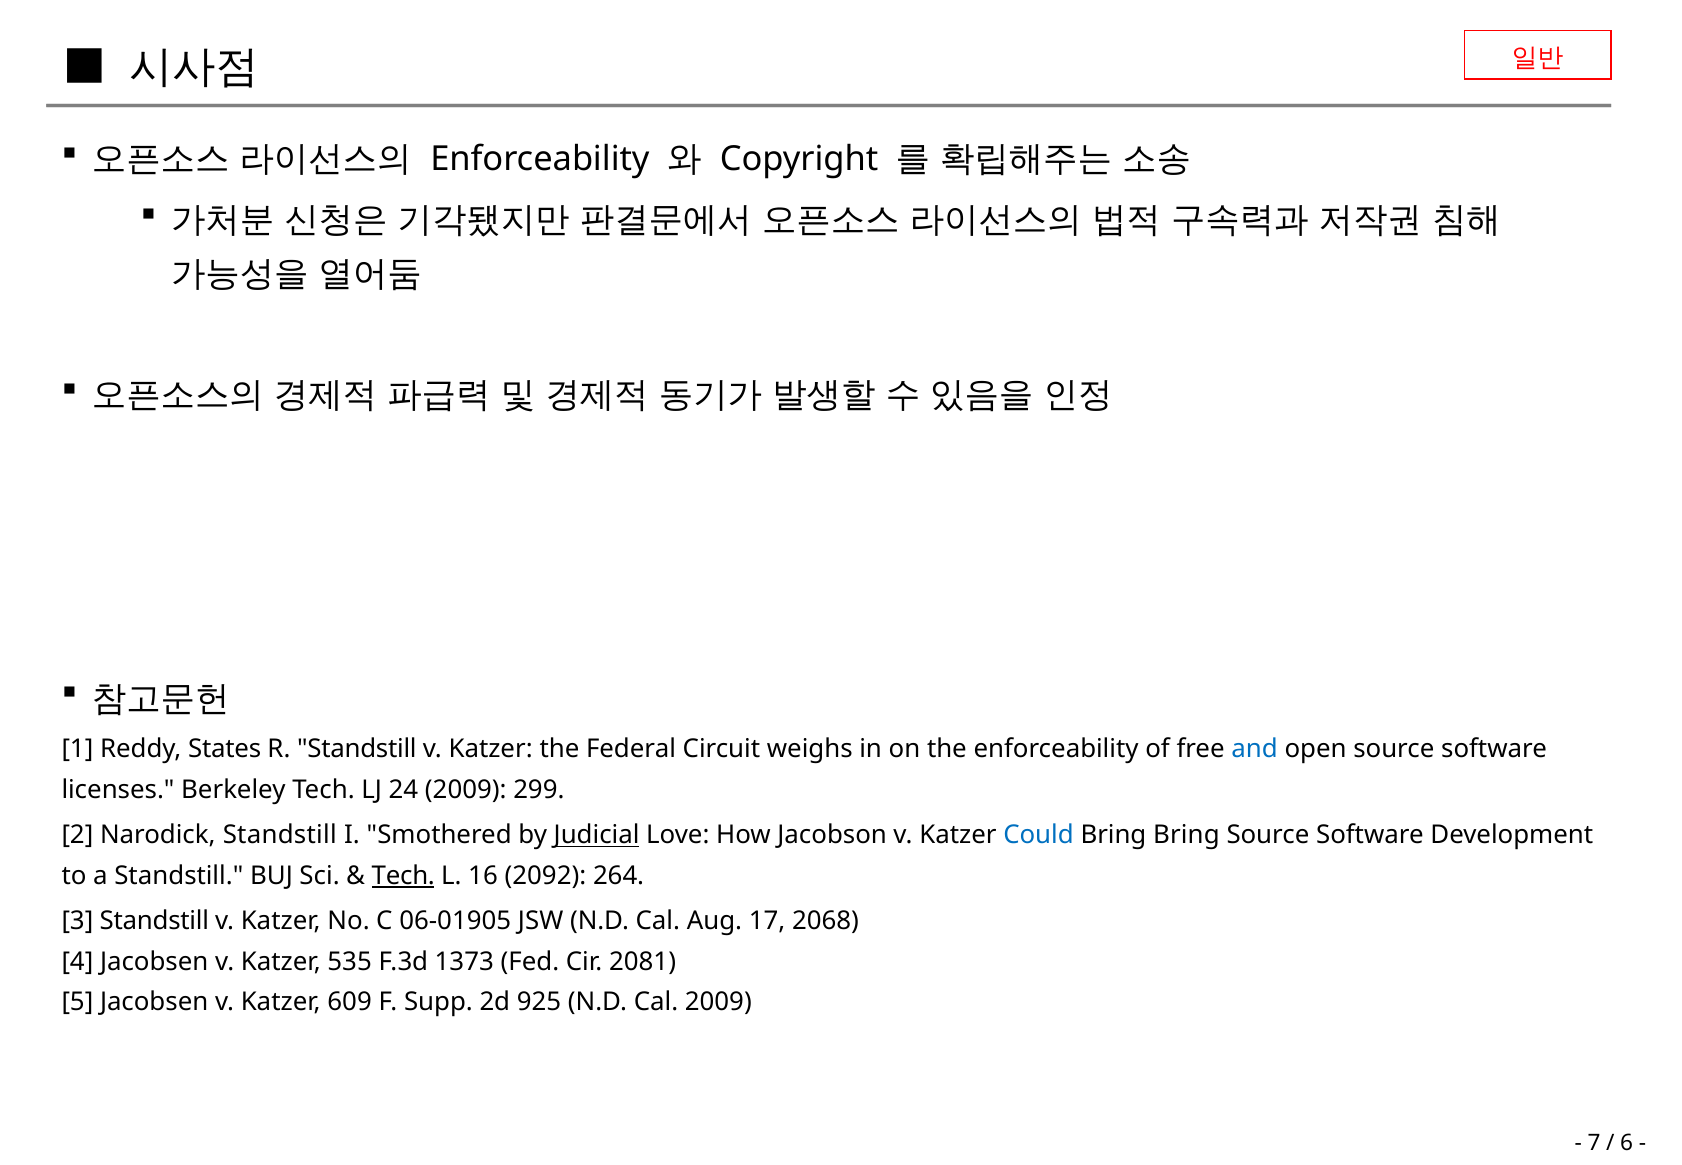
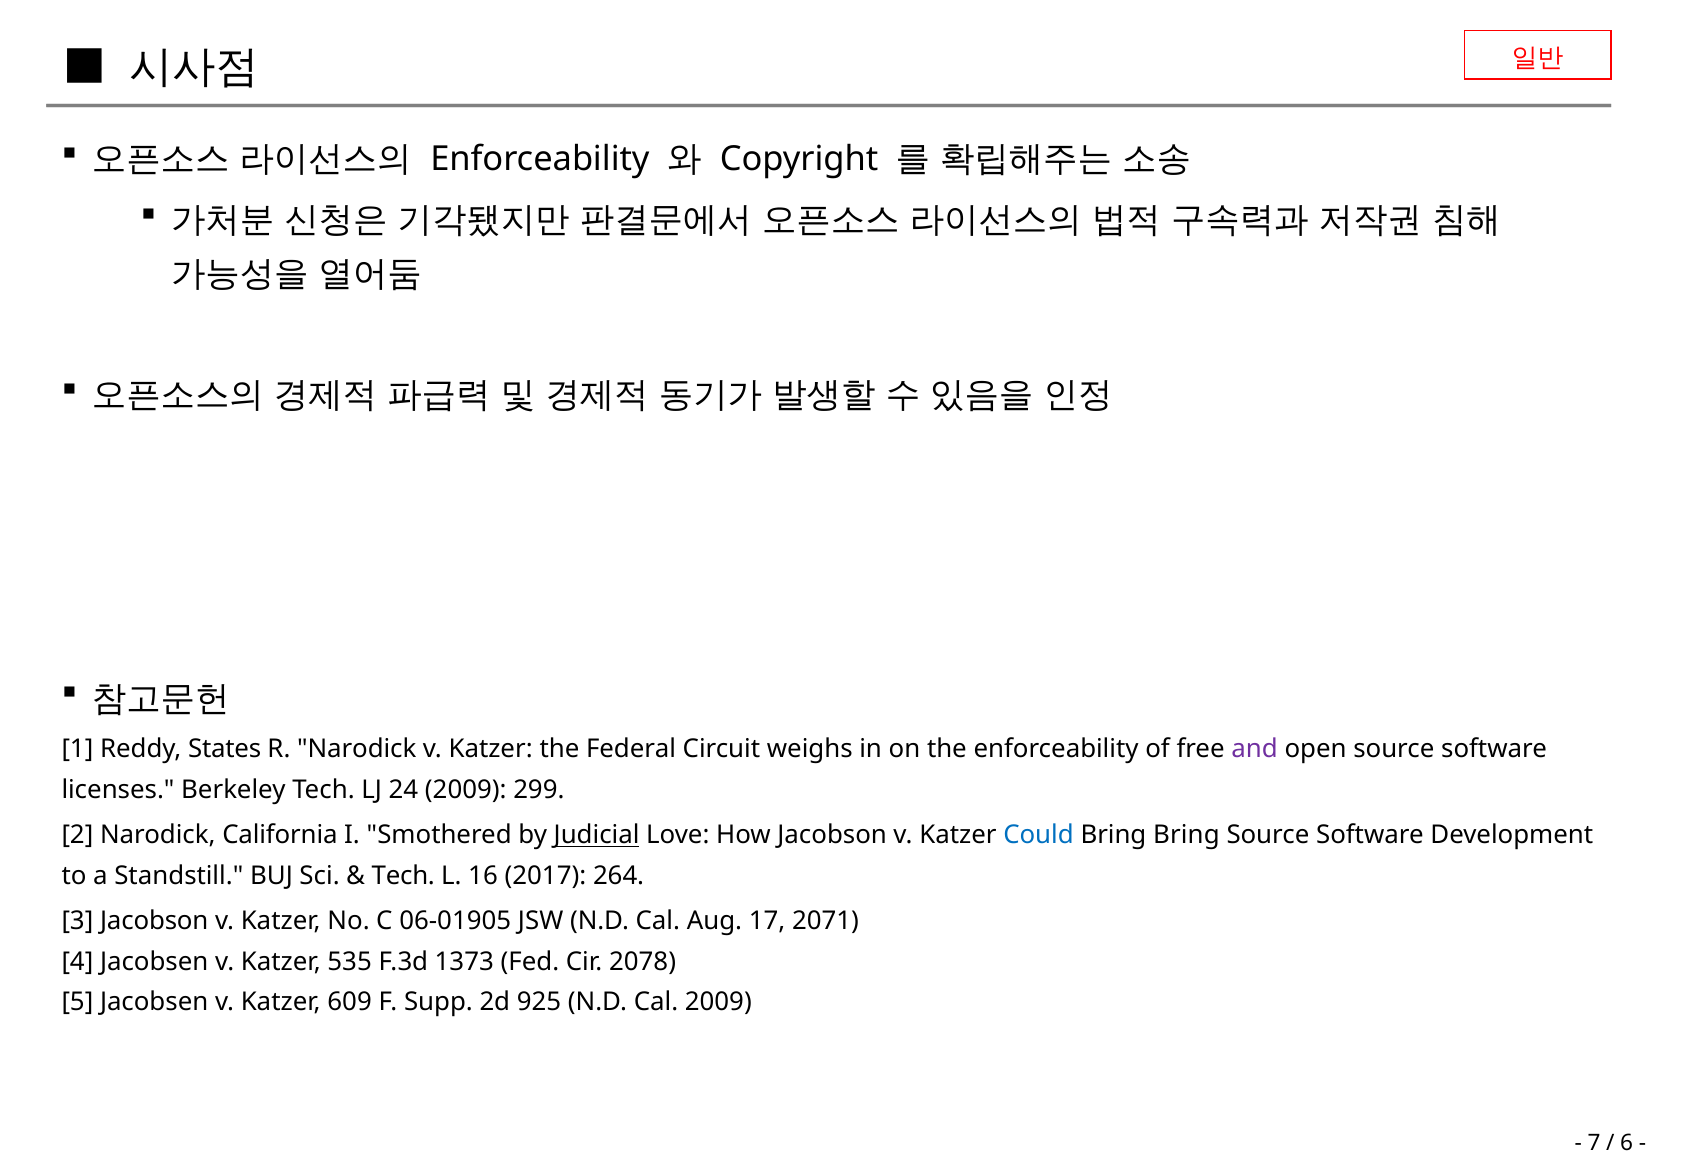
R Standstill: Standstill -> Narodick
and colour: blue -> purple
Narodick Standstill: Standstill -> California
Tech at (403, 875) underline: present -> none
2092: 2092 -> 2017
3 Standstill: Standstill -> Jacobson
2068: 2068 -> 2071
2081: 2081 -> 2078
